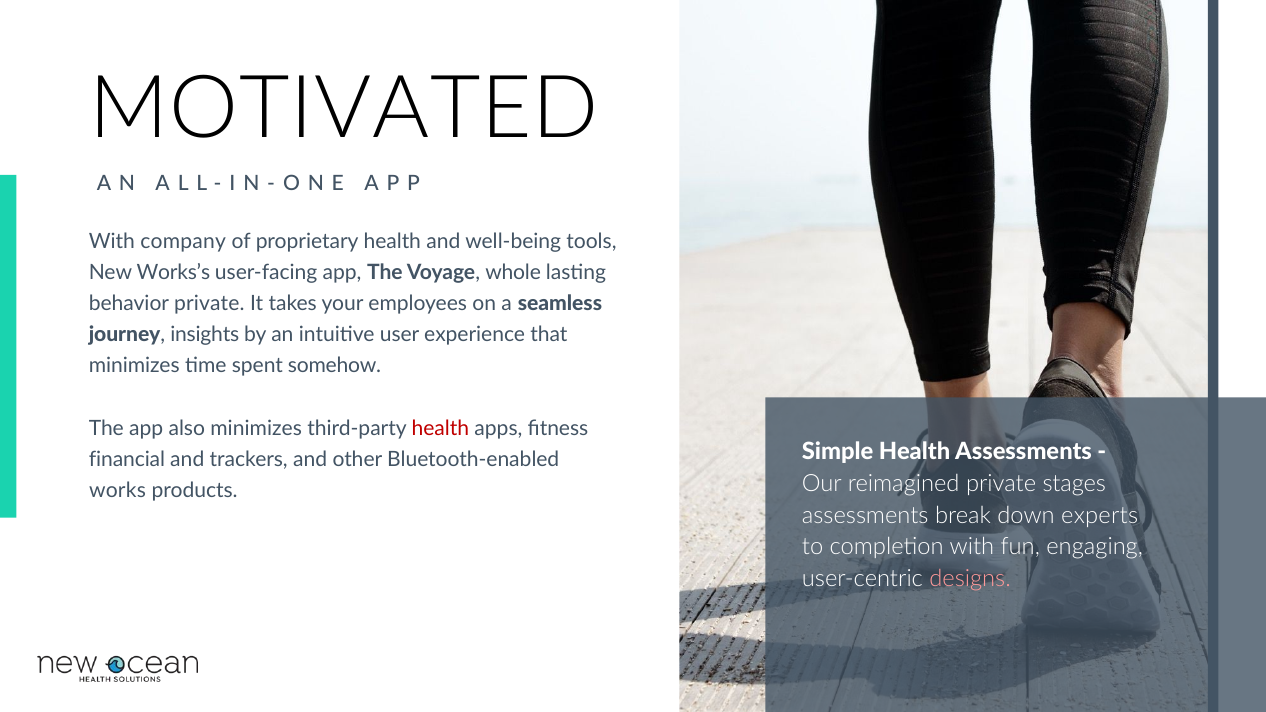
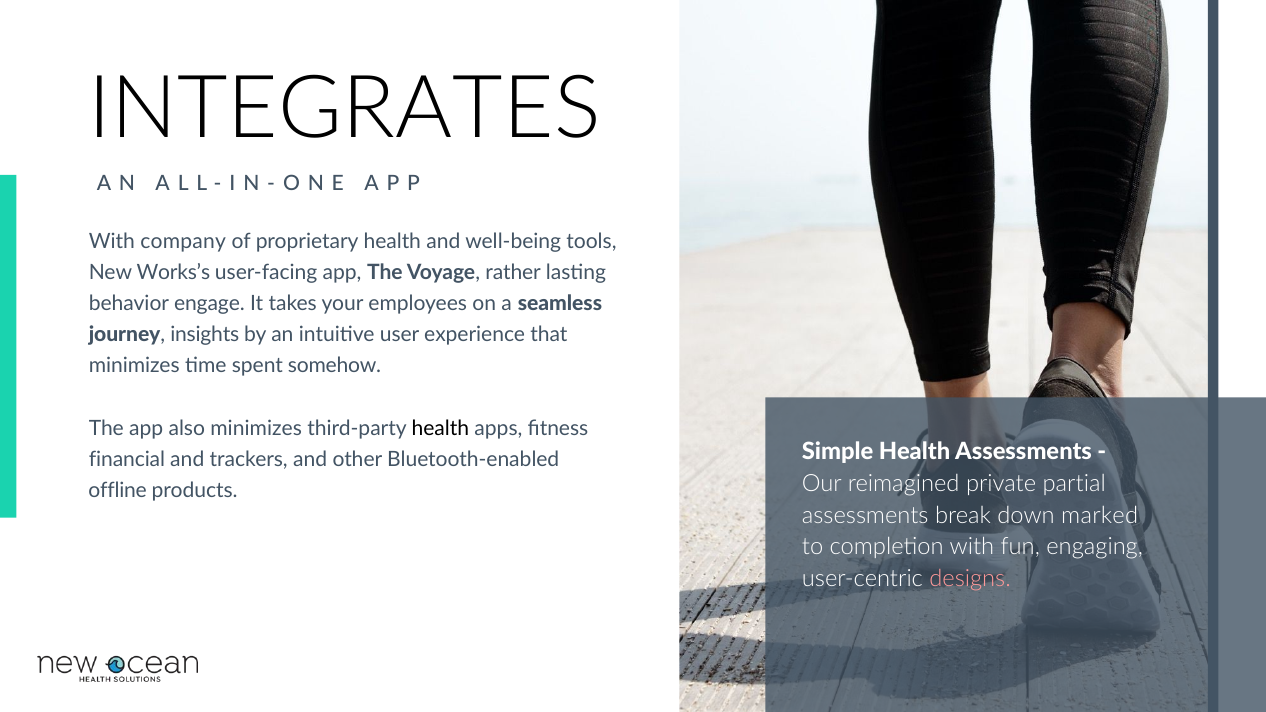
MOTIVATED: MOTIVATED -> INTEGRATES
whole: whole -> rather
behavior private: private -> engage
health at (440, 428) colour: red -> black
stages: stages -> partial
works: works -> offline
experts: experts -> marked
